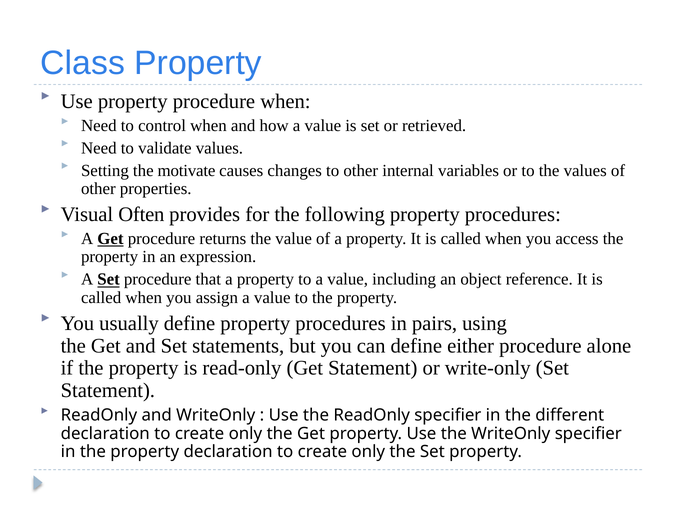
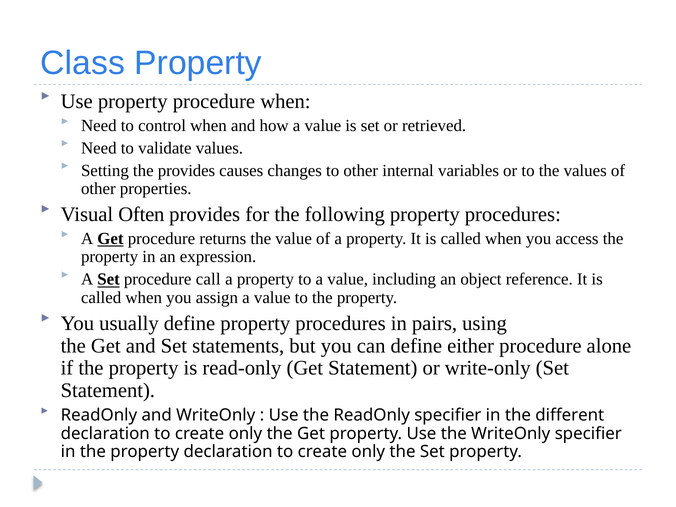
the motivate: motivate -> provides
that: that -> call
